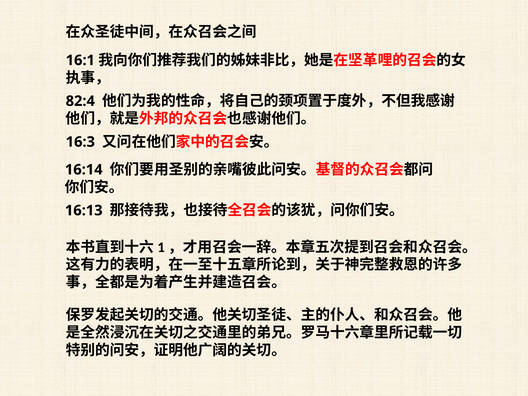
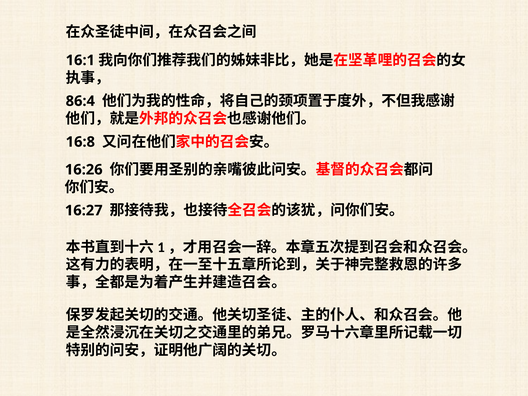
82:4: 82:4 -> 86:4
16:3: 16:3 -> 16:8
16:14: 16:14 -> 16:26
16:13: 16:13 -> 16:27
